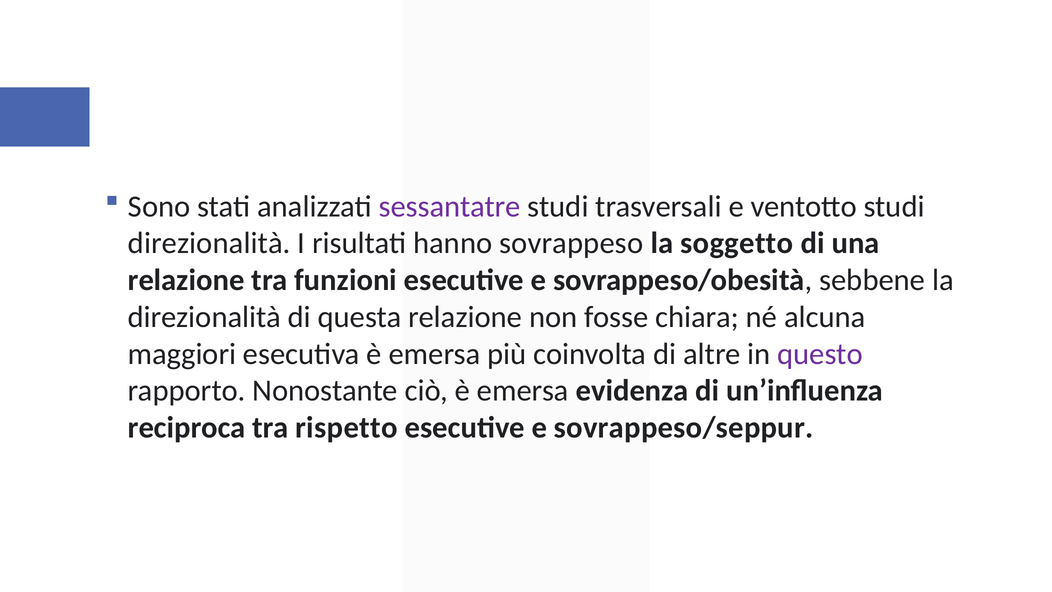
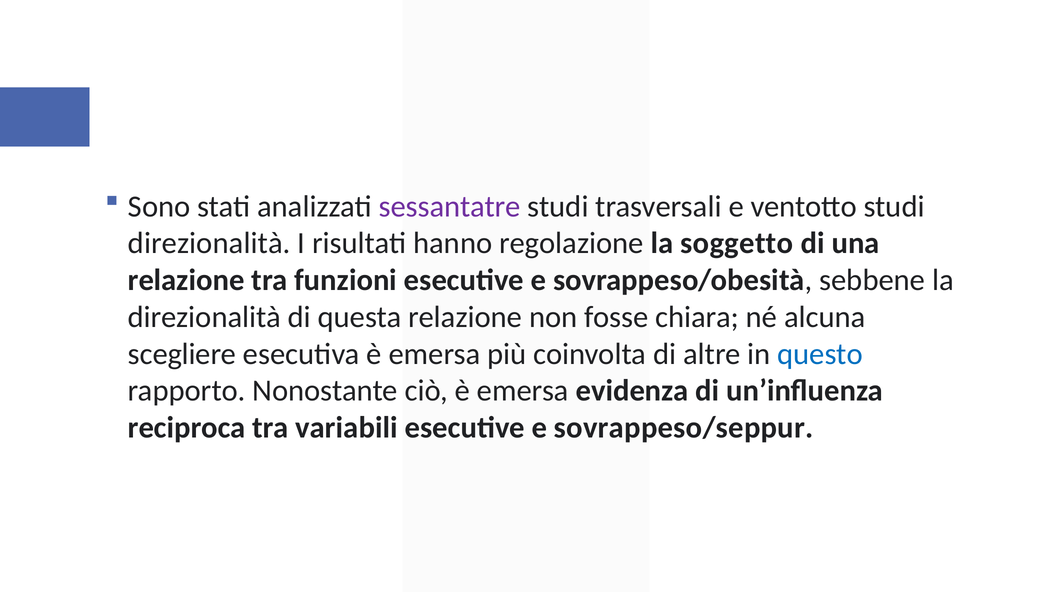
sovrappeso: sovrappeso -> regolazione
maggiori: maggiori -> scegliere
questo colour: purple -> blue
rispetto: rispetto -> variabili
